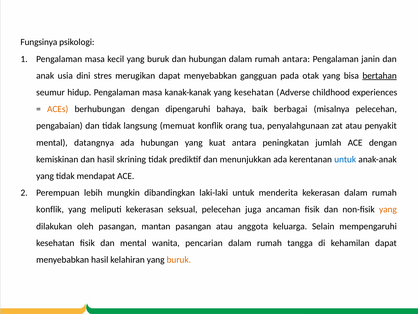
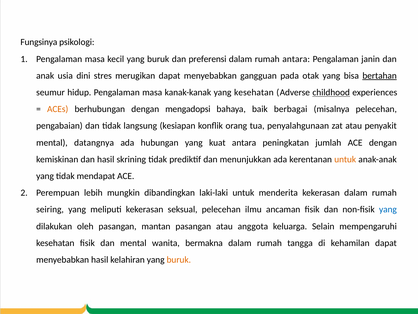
dan hubungan: hubungan -> preferensi
childhood underline: none -> present
dipengaruhi: dipengaruhi -> mengadopsi
memuat: memuat -> kesiapan
untuk at (345, 159) colour: blue -> orange
konflik at (50, 209): konflik -> seiring
juga: juga -> ilmu
yang at (388, 209) colour: orange -> blue
pencarian: pencarian -> bermakna
